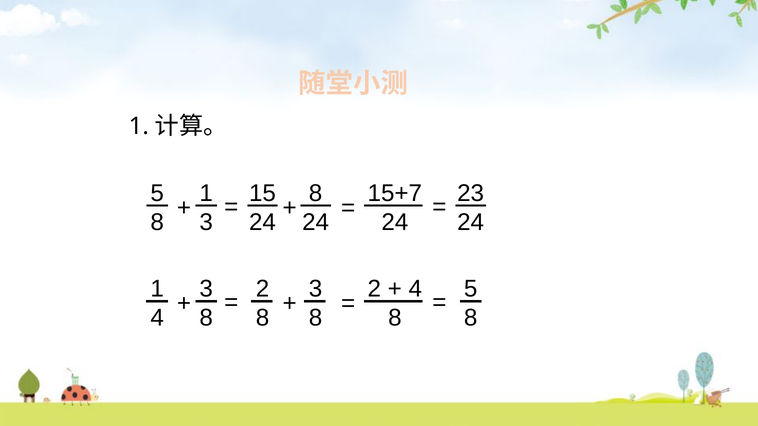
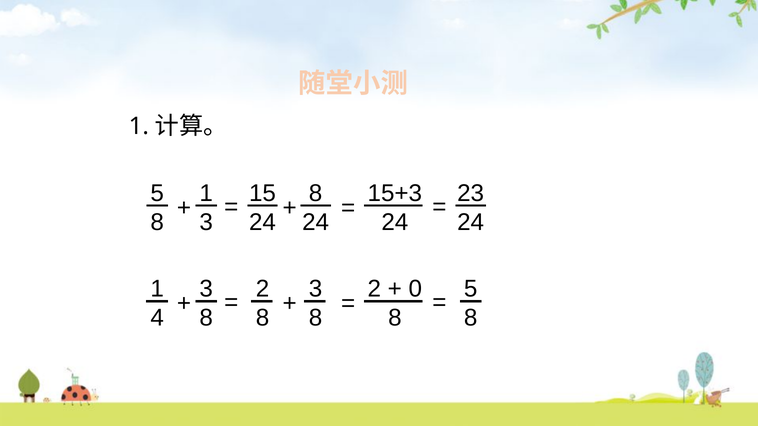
15+7: 15+7 -> 15+3
4 at (415, 289): 4 -> 0
